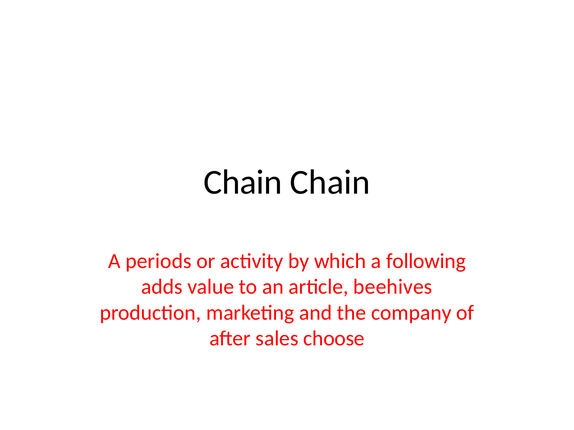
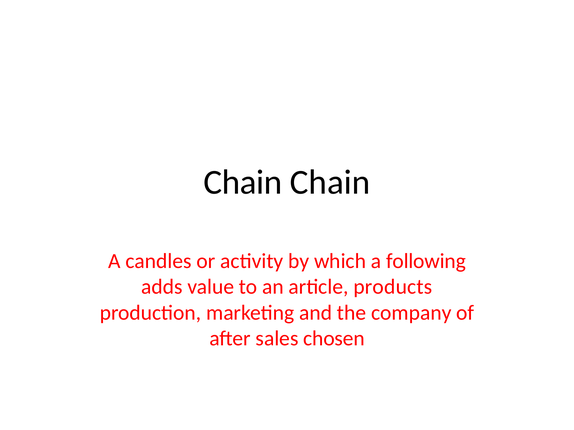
periods: periods -> candles
beehives: beehives -> products
choose: choose -> chosen
